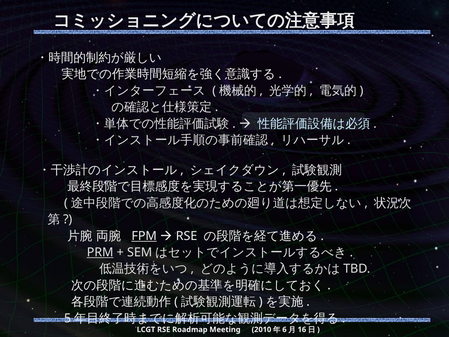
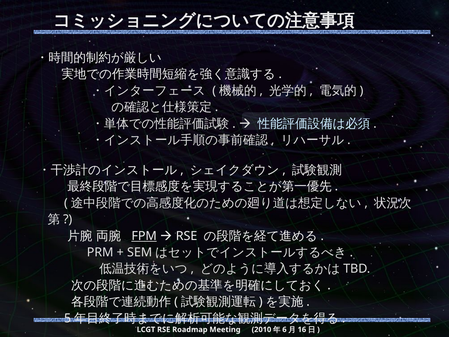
PRM underline: present -> none
